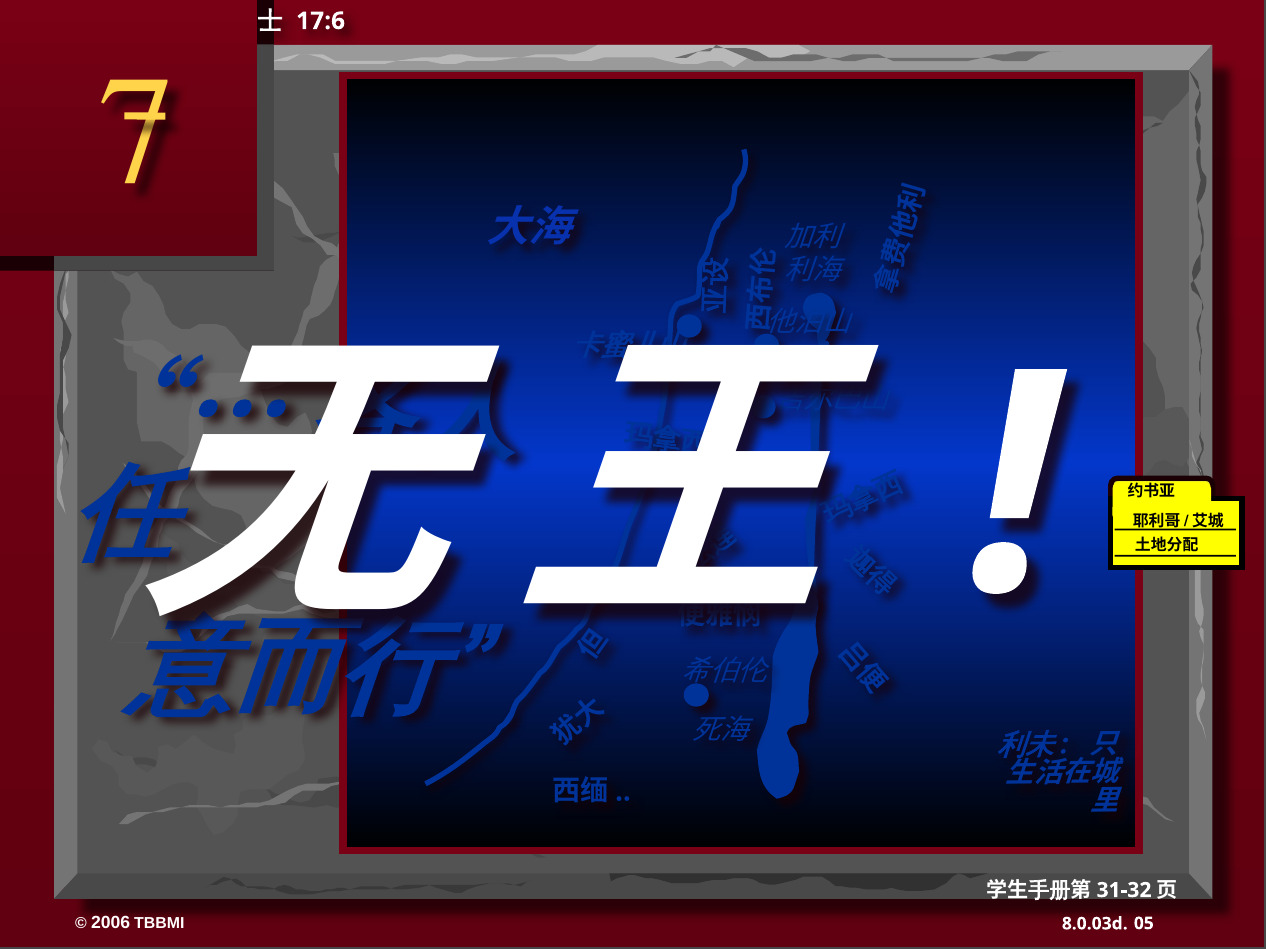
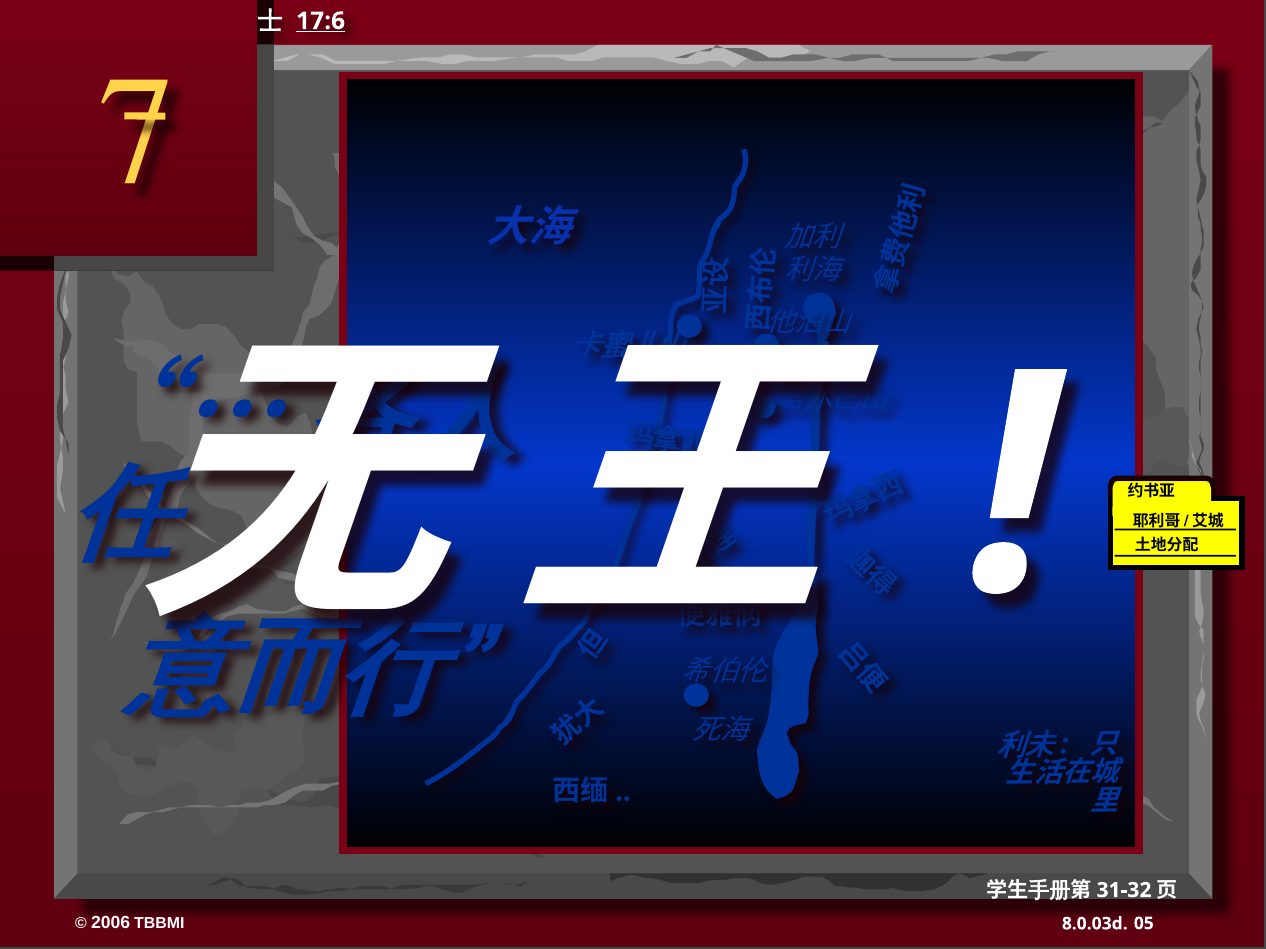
17:6 underline: none -> present
